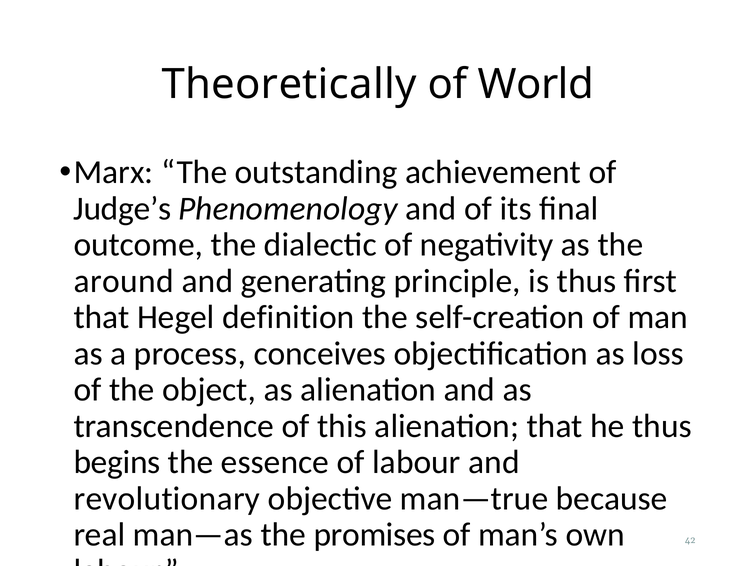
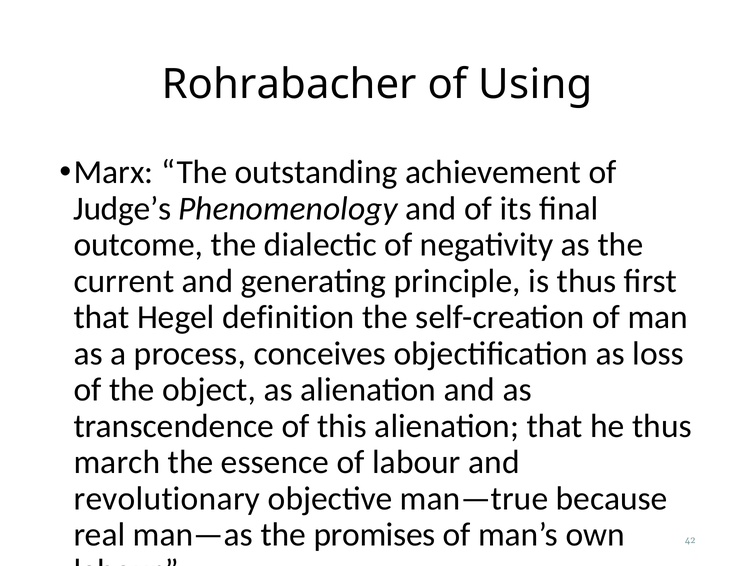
Theoretically: Theoretically -> Rohrabacher
World: World -> Using
around: around -> current
begins: begins -> march
